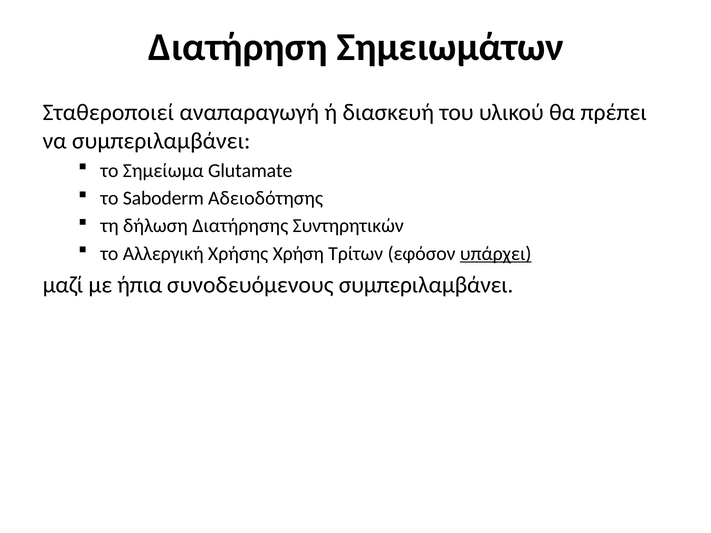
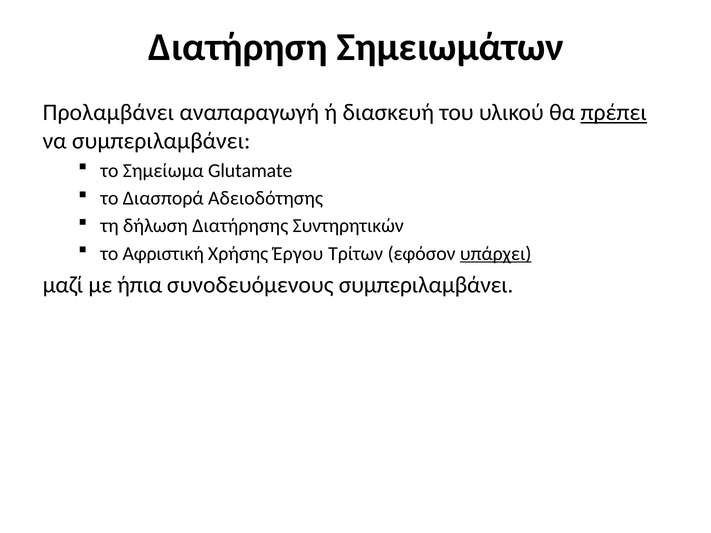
Σταθεροποιεί: Σταθεροποιεί -> Προλαμβάνει
πρέπει underline: none -> present
Saboderm: Saboderm -> Διασπορά
Αλλεργική: Αλλεργική -> Αφριστική
Χρήση: Χρήση -> Έργου
